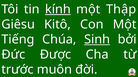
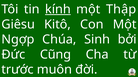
Tiếng: Tiếng -> Ngợp
Sinh underline: present -> none
Được: Được -> Cũng
